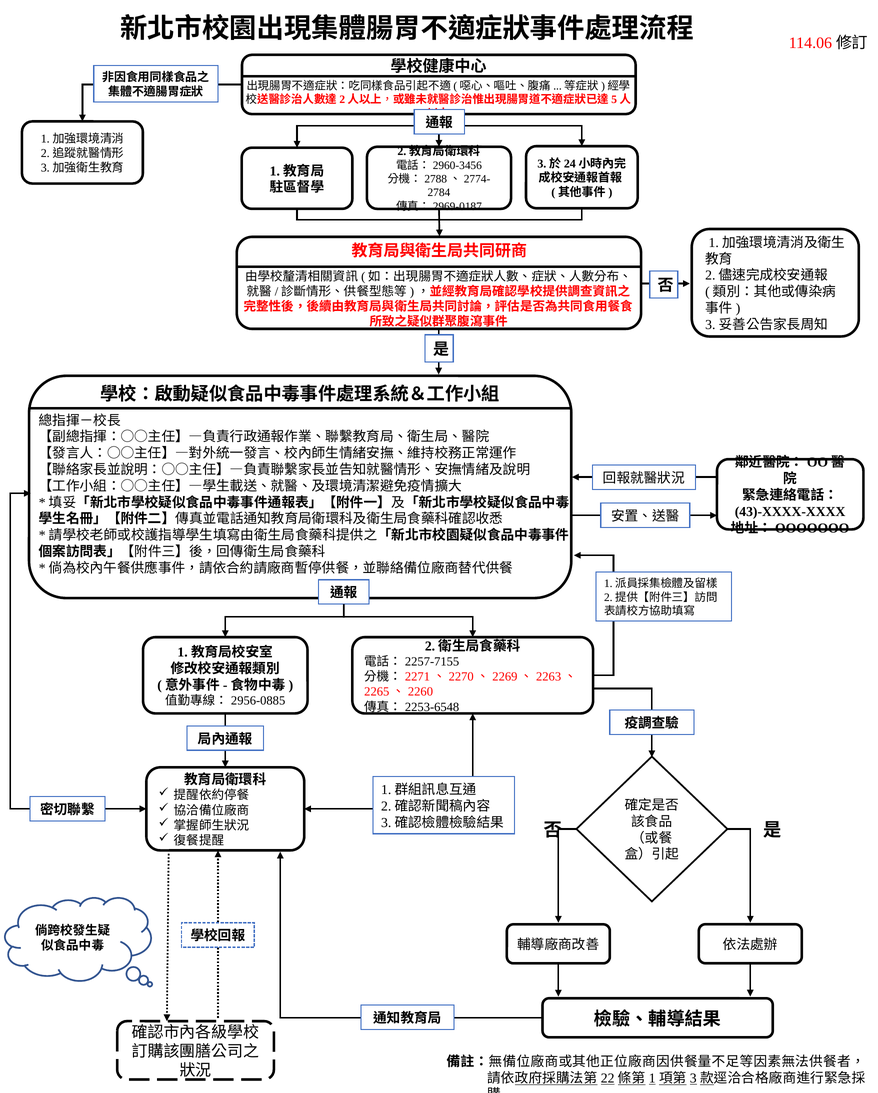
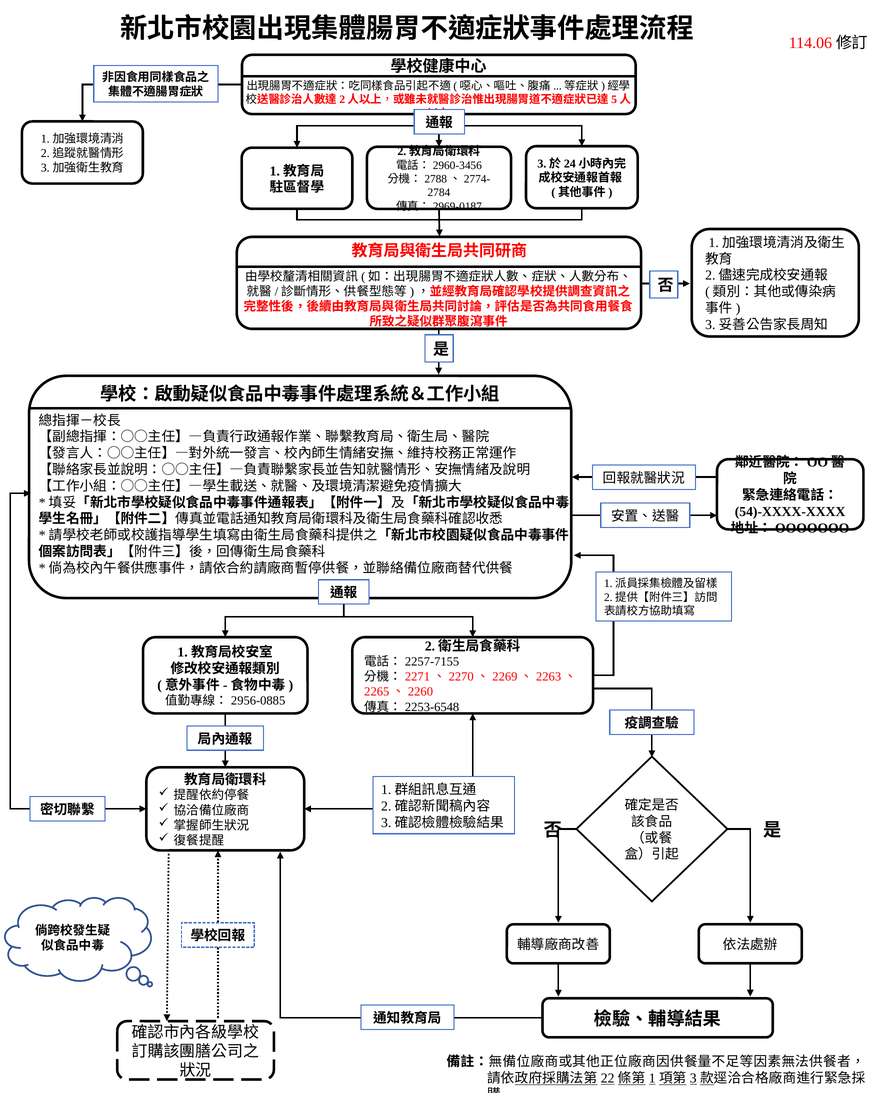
43)-XXXX-XXXX: 43)-XXXX-XXXX -> 54)-XXXX-XXXX
